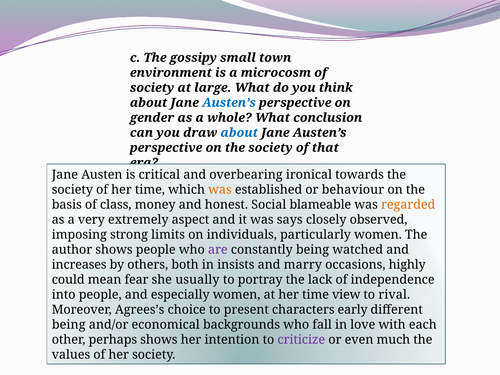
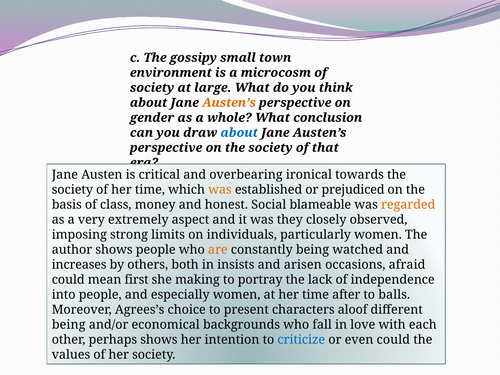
Austen’s at (229, 103) colour: blue -> orange
behaviour: behaviour -> prejudiced
says: says -> they
are colour: purple -> orange
marry: marry -> arisen
highly: highly -> afraid
fear: fear -> first
usually: usually -> making
view: view -> after
rival: rival -> balls
early: early -> aloof
criticize colour: purple -> blue
even much: much -> could
